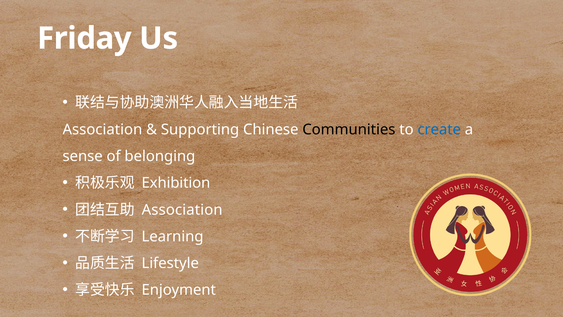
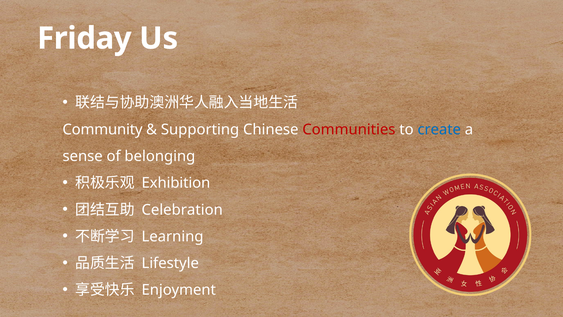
Association at (102, 129): Association -> Community
Communities colour: black -> red
Association at (182, 210): Association -> Celebration
